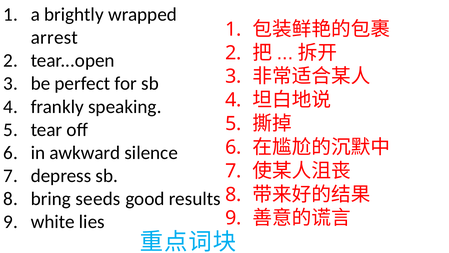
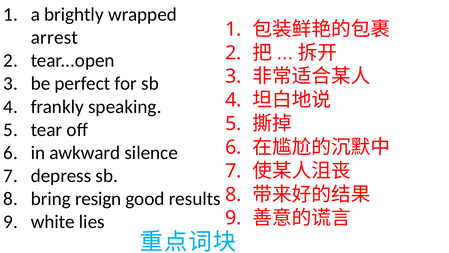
seeds: seeds -> resign
